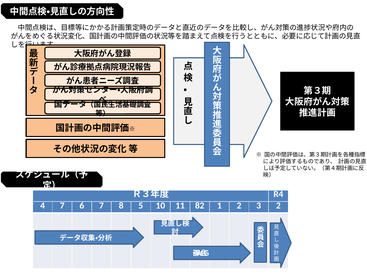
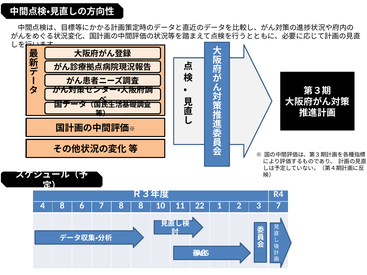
4 7: 7 -> 8
8 5: 5 -> 8
82: 82 -> 22
3 2: 2 -> 7
